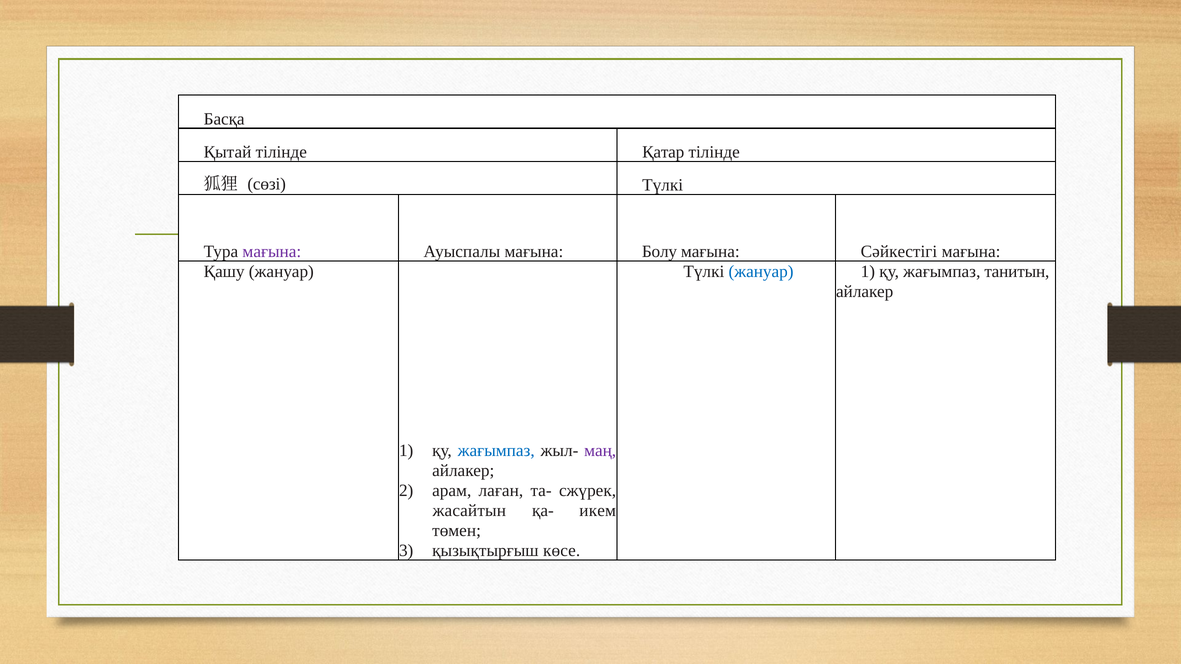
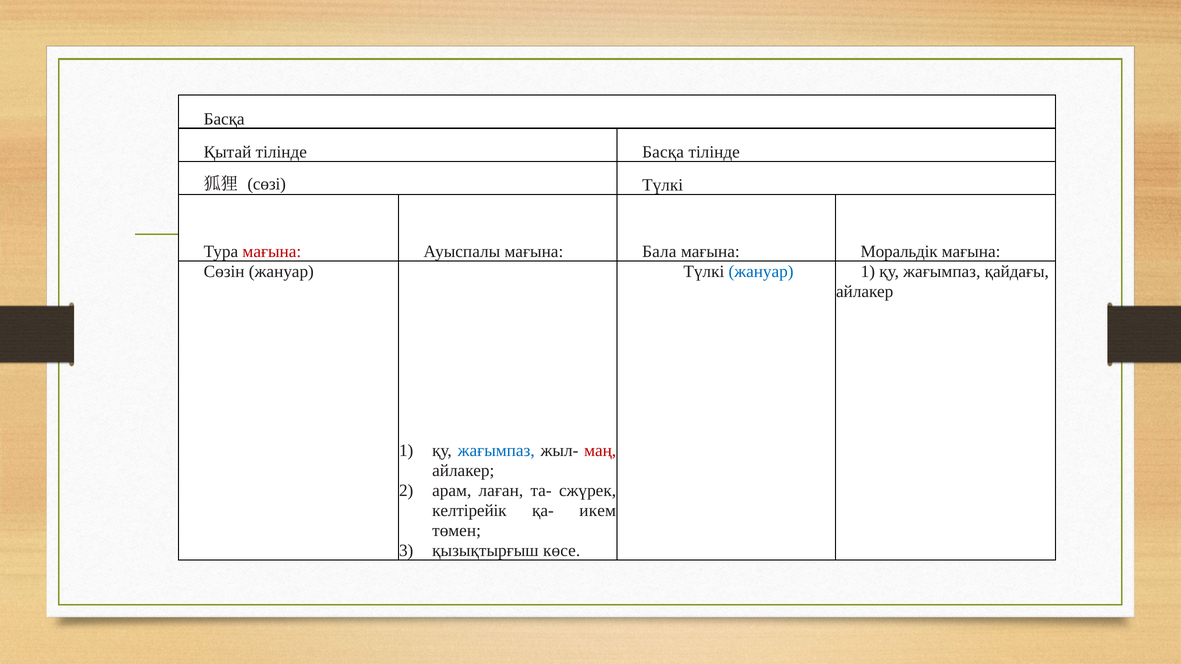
тілінде Қатар: Қатар -> Басқа
мағына at (272, 252) colour: purple -> red
Болу: Болу -> Бала
Сәйкестігі: Сәйкестігі -> Моральдік
Қашу: Қашу -> Сөзін
танитын: танитын -> қайдағы
маң colour: purple -> red
жасайтын: жасайтын -> келтірейік
